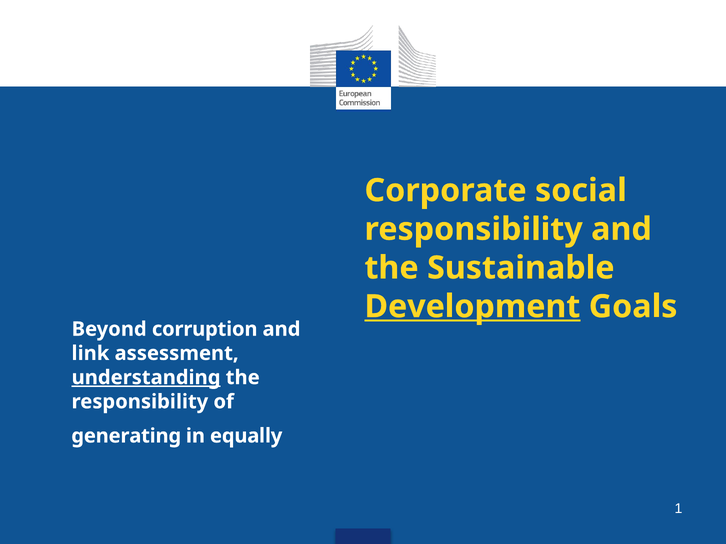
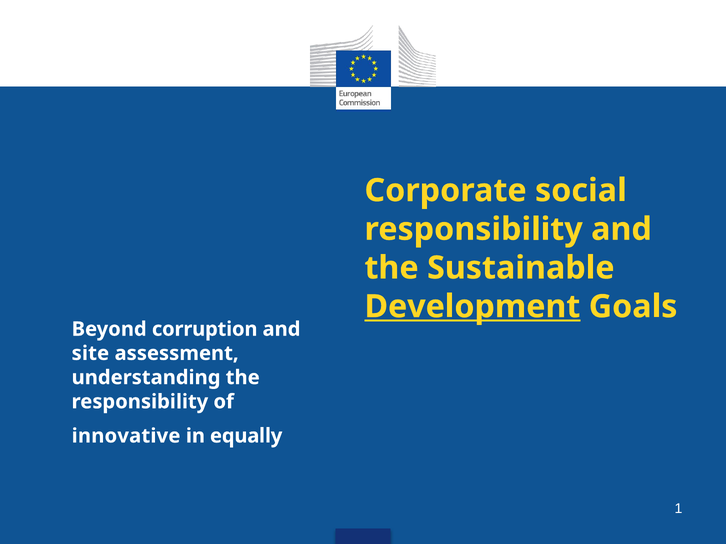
link: link -> site
understanding underline: present -> none
generating: generating -> innovative
